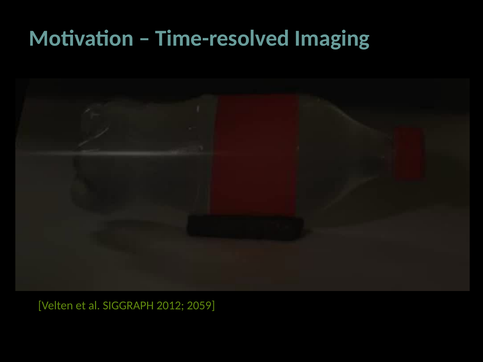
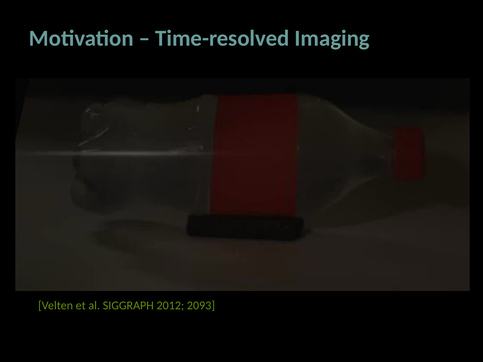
2059: 2059 -> 2093
